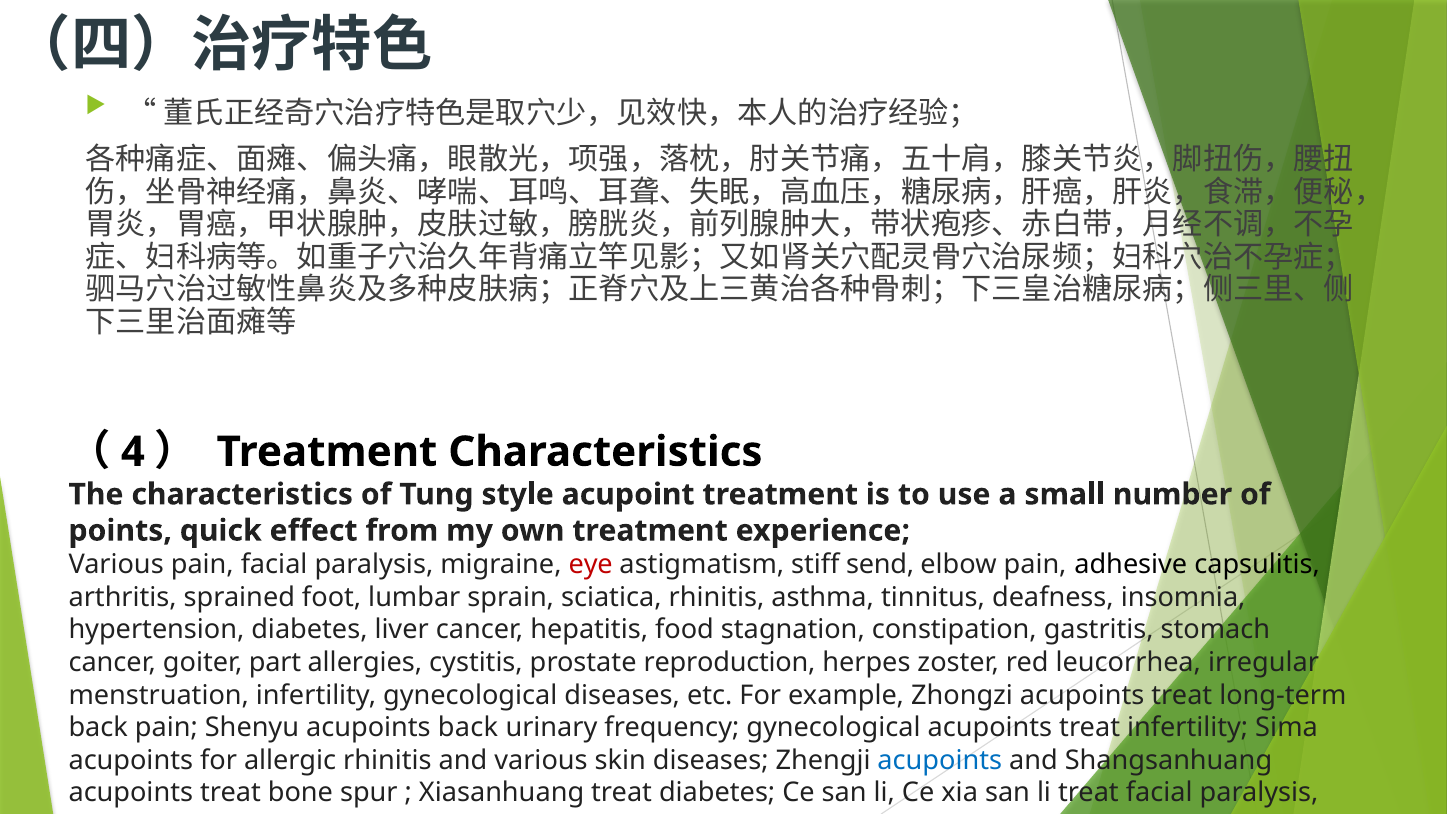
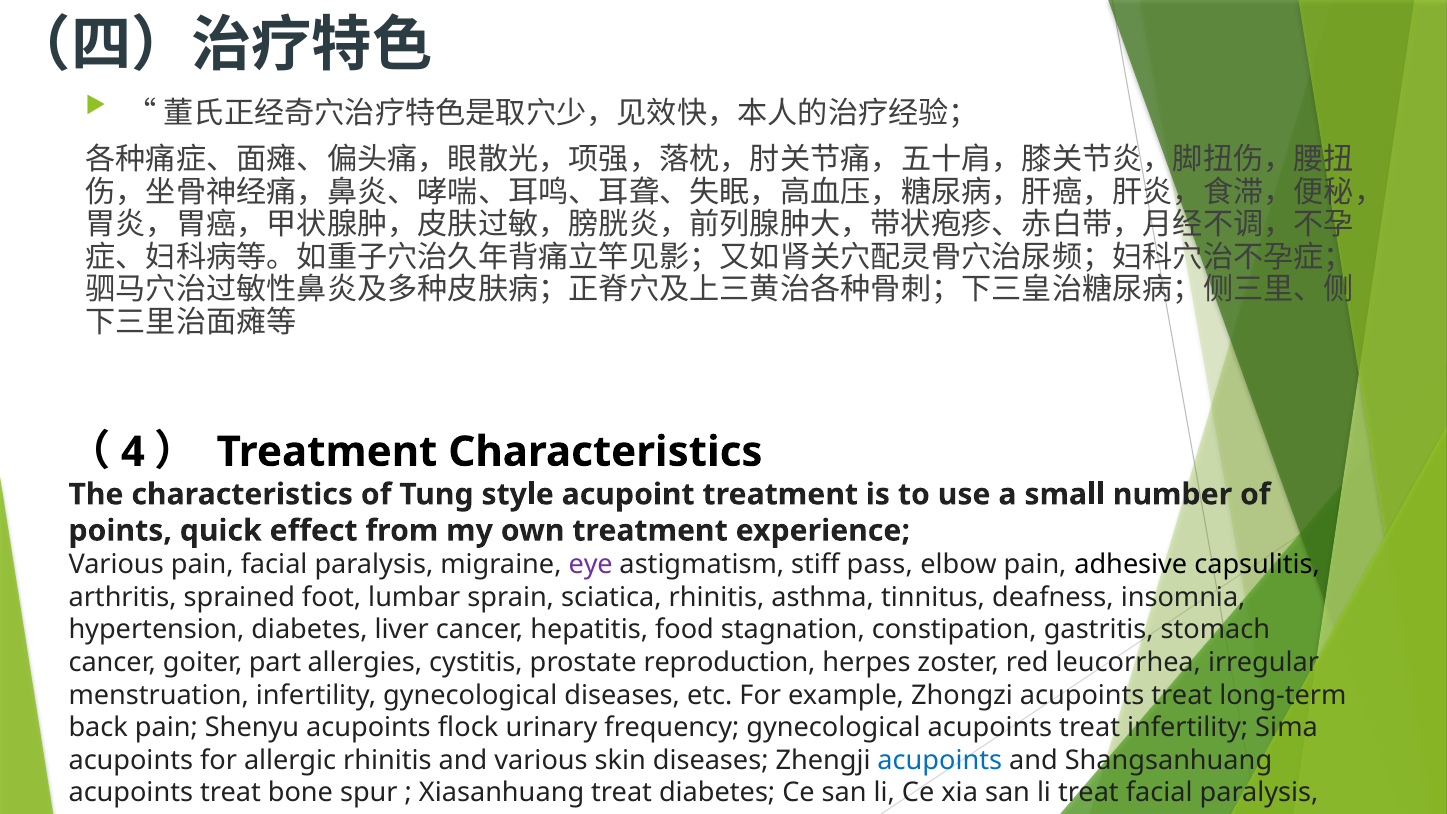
eye colour: red -> purple
send: send -> pass
acupoints back: back -> flock
